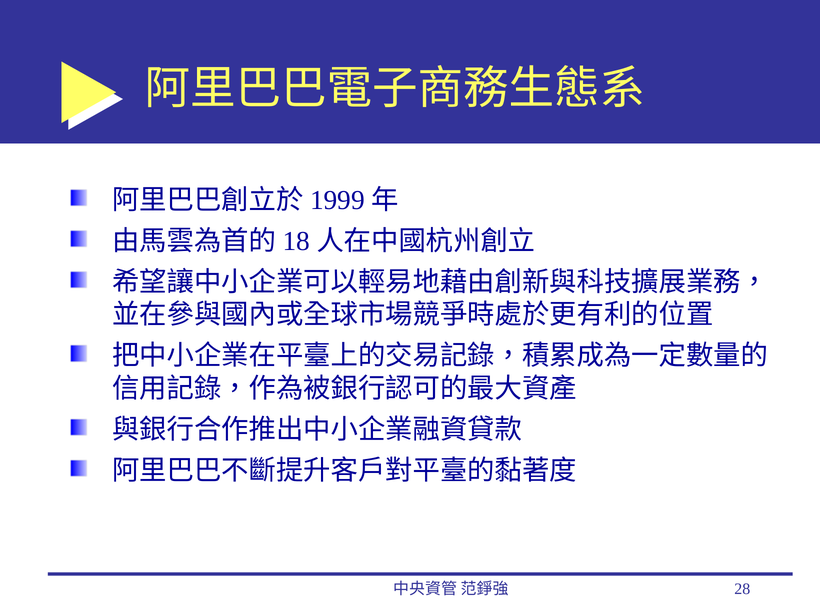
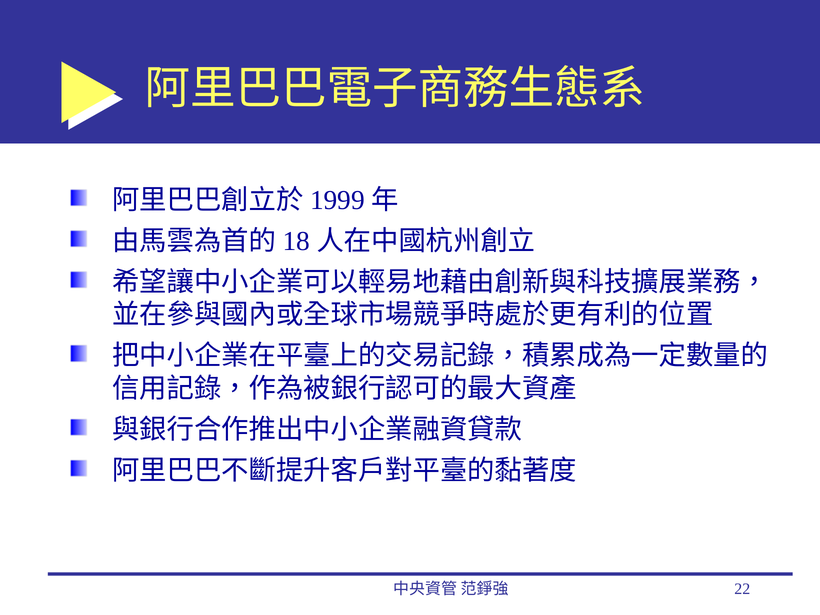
28: 28 -> 22
